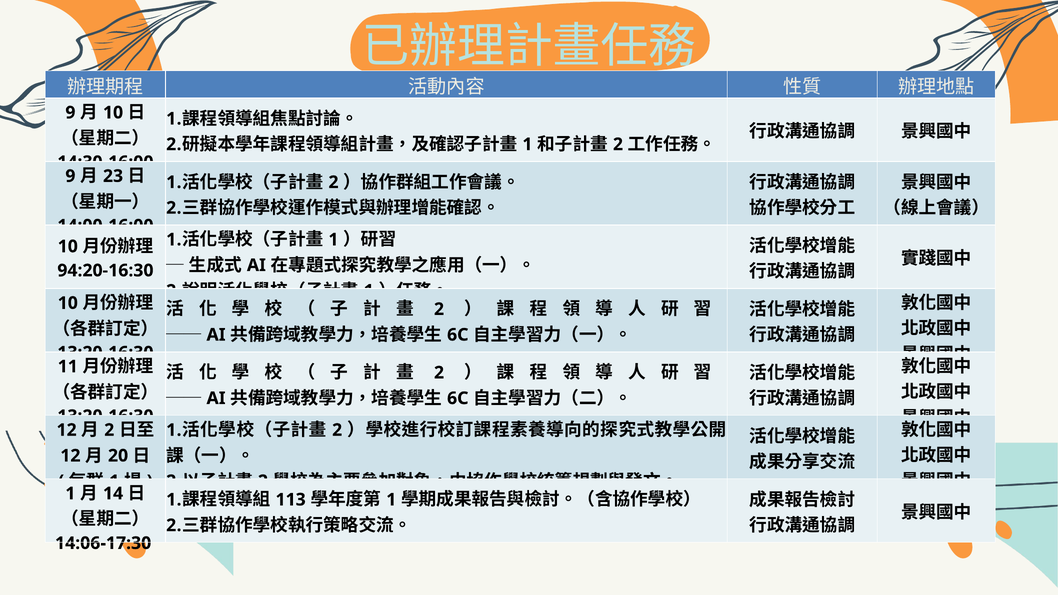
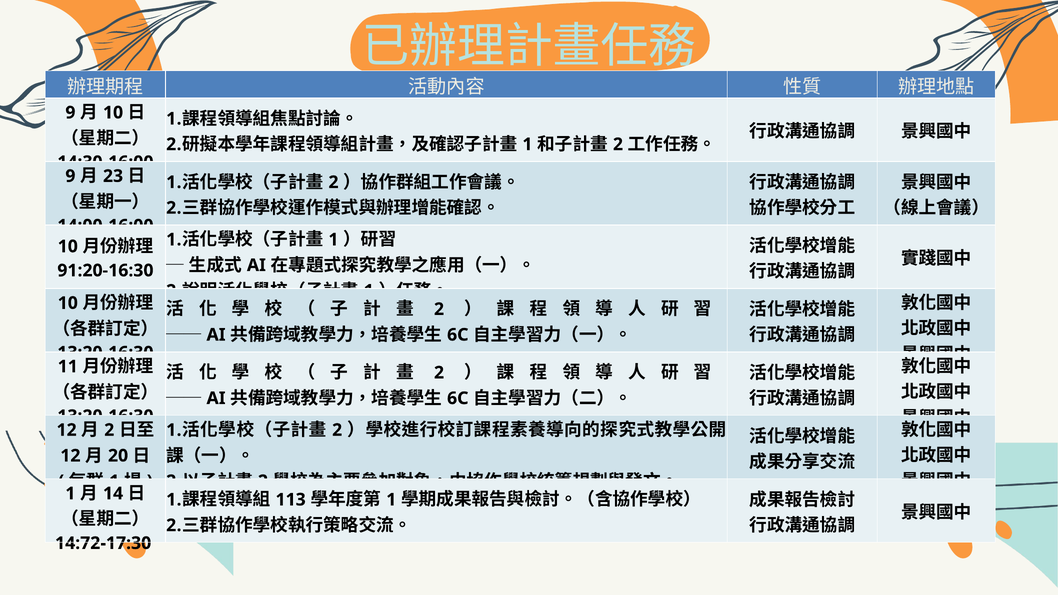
94:20-16:30: 94:20-16:30 -> 91:20-16:30
14:06-17:30: 14:06-17:30 -> 14:72-17:30
